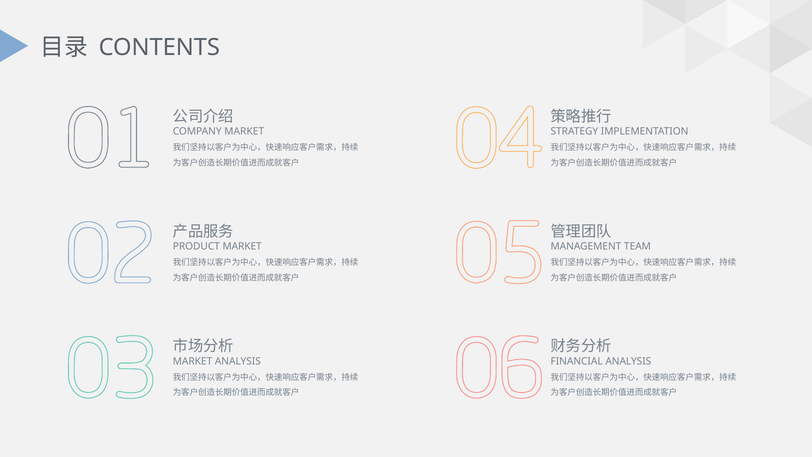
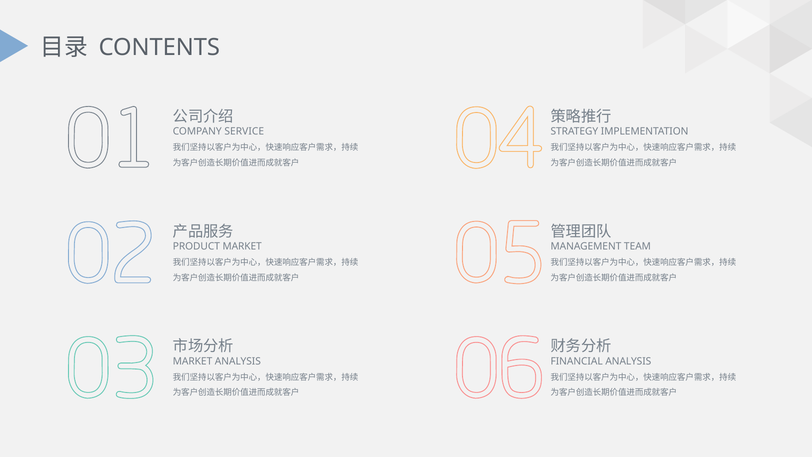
COMPANY MARKET: MARKET -> SERVICE
